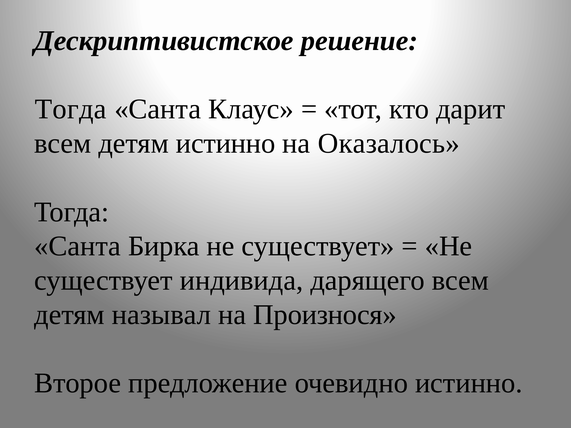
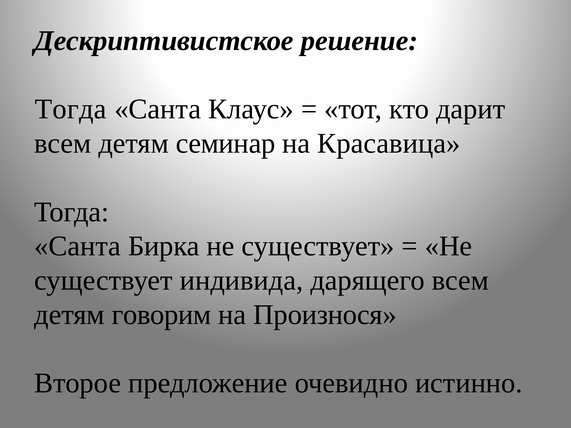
детям истинно: истинно -> семинар
Оказалось: Оказалось -> Красавица
называл: называл -> говорим
